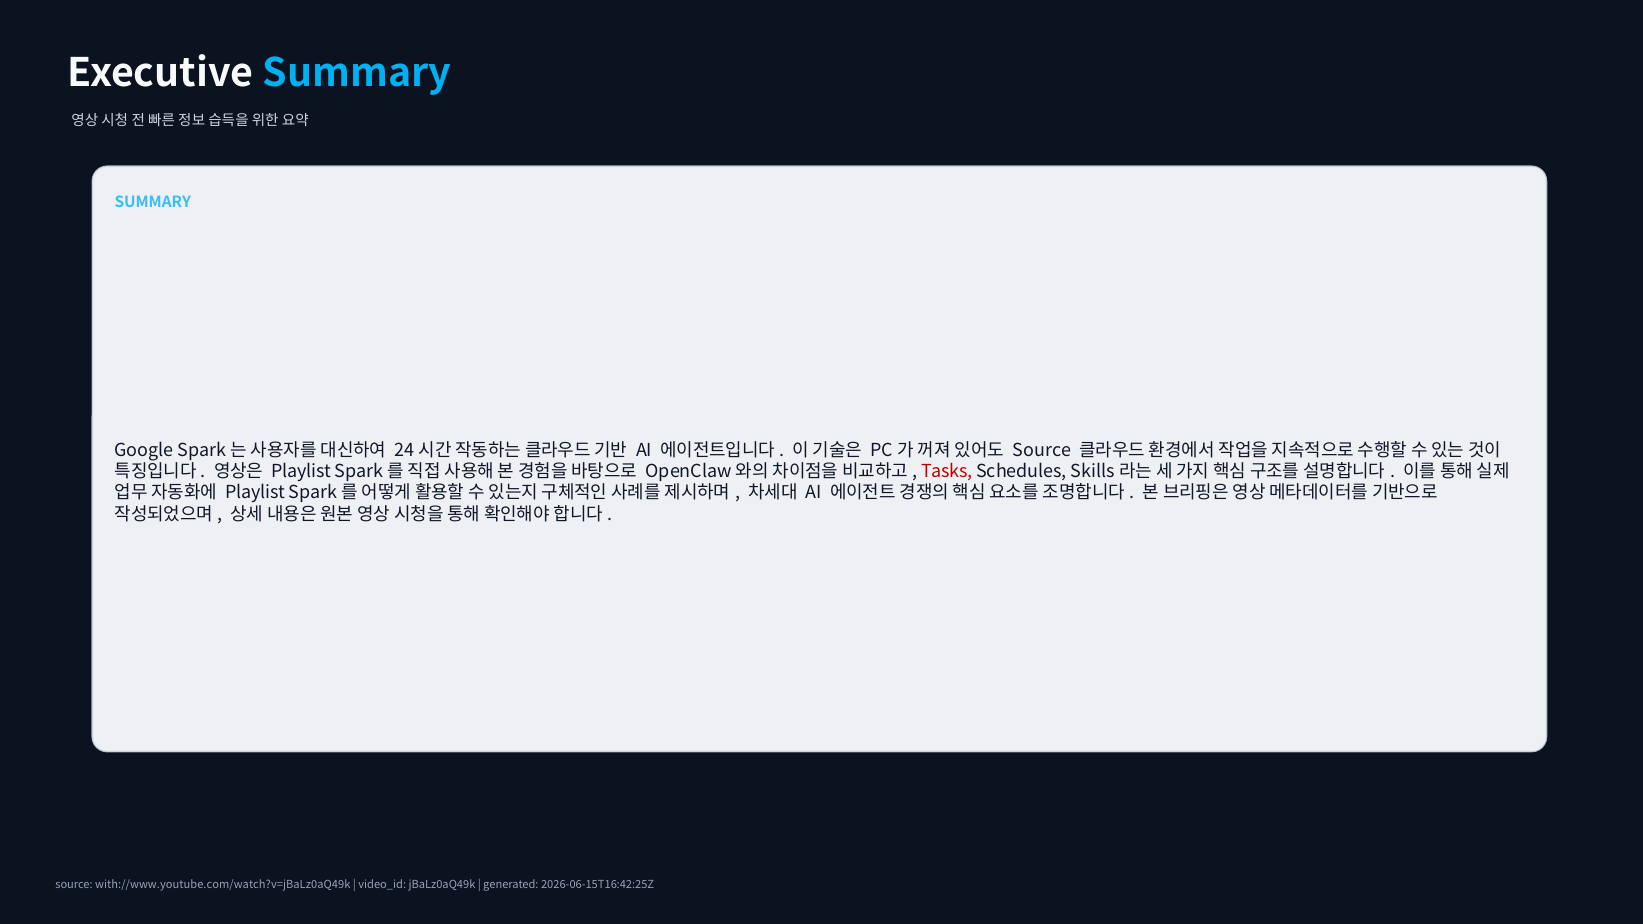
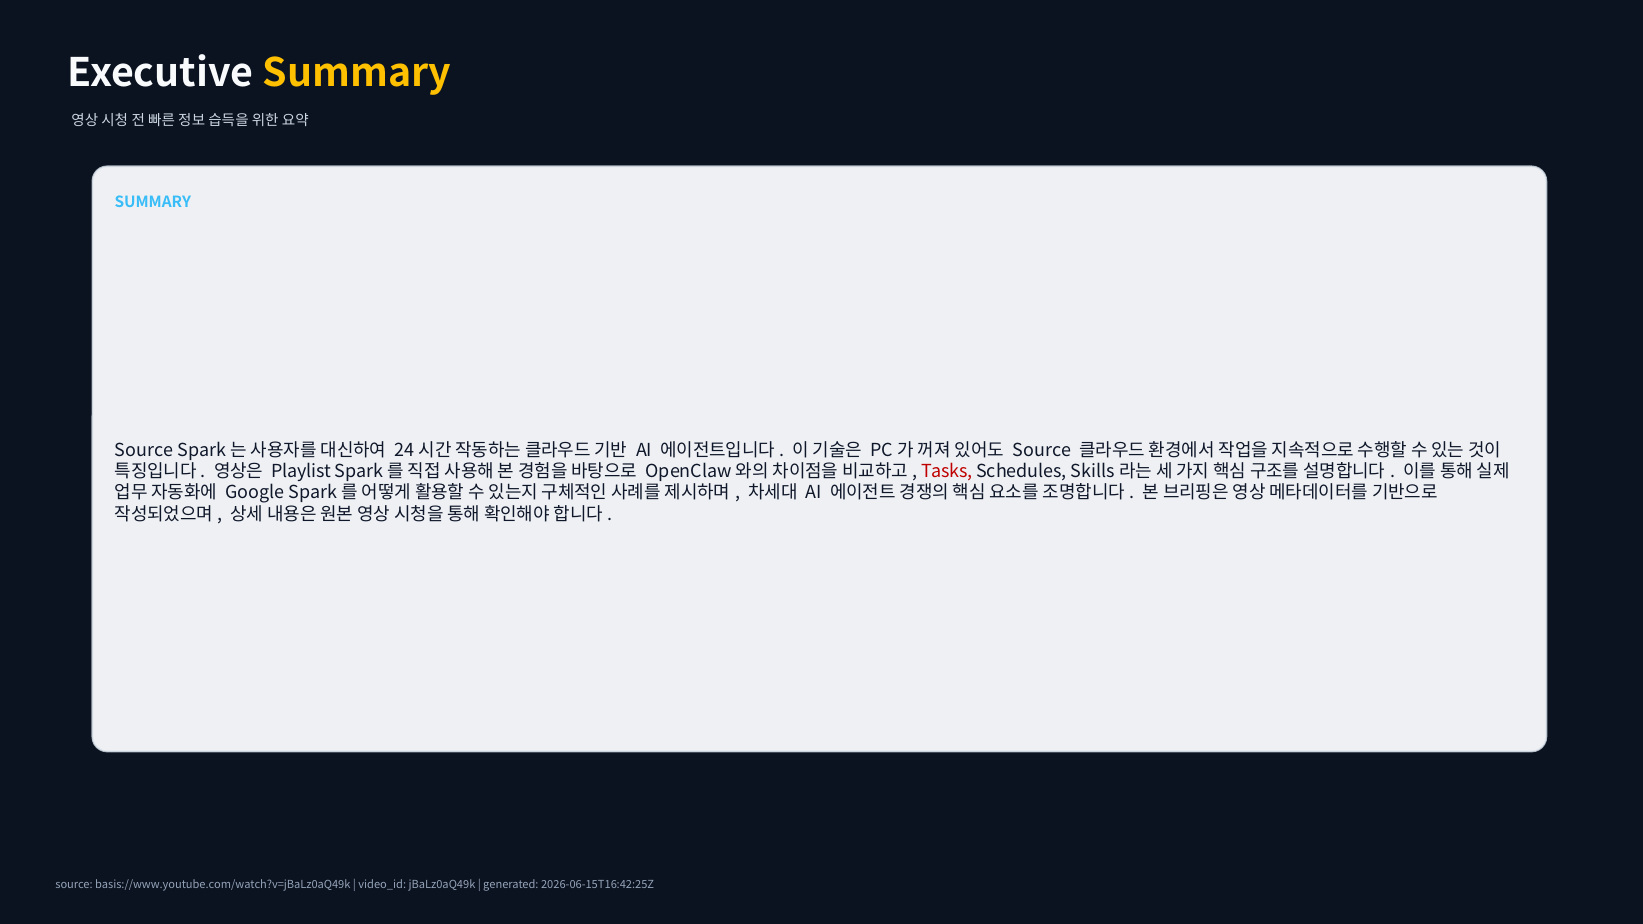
Summary at (357, 74) colour: light blue -> yellow
Google at (144, 450): Google -> Source
Playlist at (255, 493): Playlist -> Google
with://www.youtube.com/watch?v=jBaLz0aQ49k: with://www.youtube.com/watch?v=jBaLz0aQ49k -> basis://www.youtube.com/watch?v=jBaLz0aQ49k
